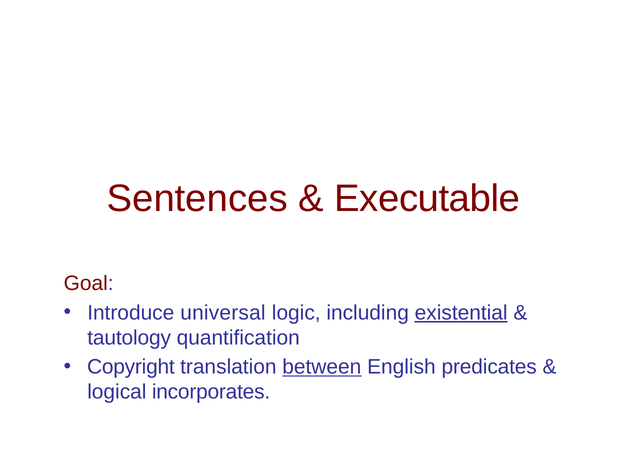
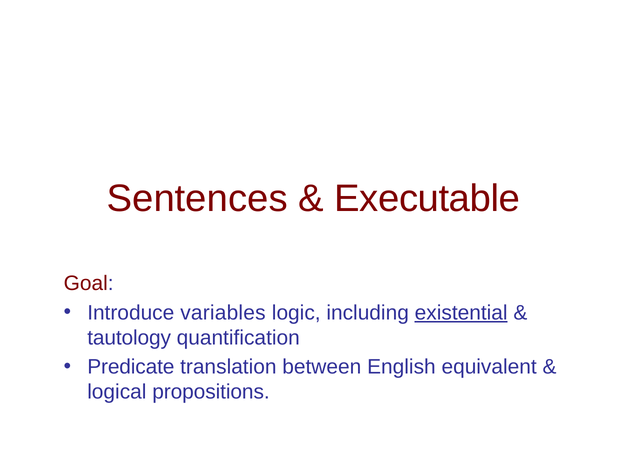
universal: universal -> variables
Copyright: Copyright -> Predicate
between underline: present -> none
predicates: predicates -> equivalent
incorporates: incorporates -> propositions
